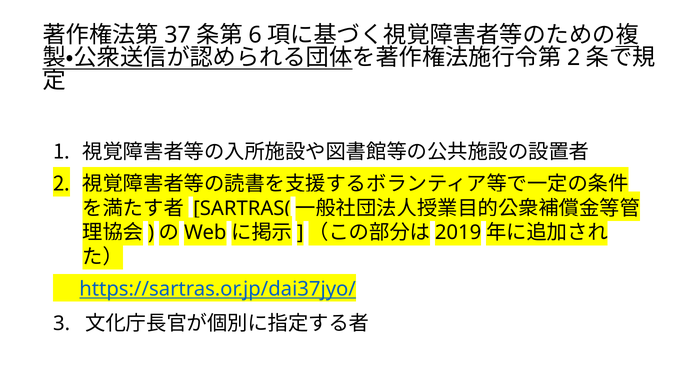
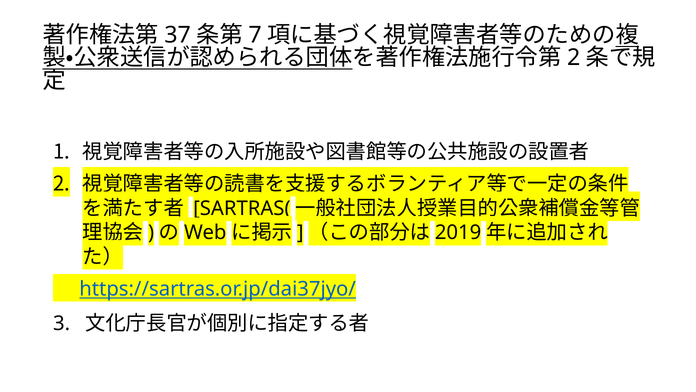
6: 6 -> 7
